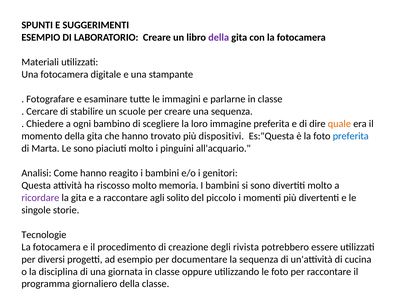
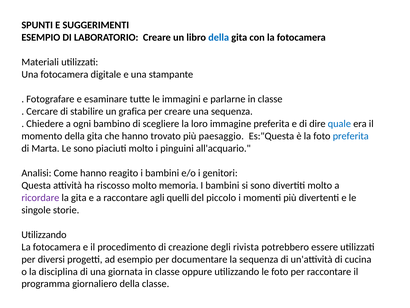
della at (219, 37) colour: purple -> blue
scuole: scuole -> grafica
quale colour: orange -> blue
dispositivi: dispositivi -> paesaggio
solito: solito -> quelli
Tecnologie at (44, 234): Tecnologie -> Utilizzando
